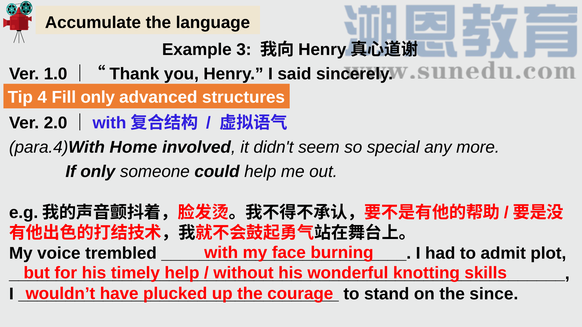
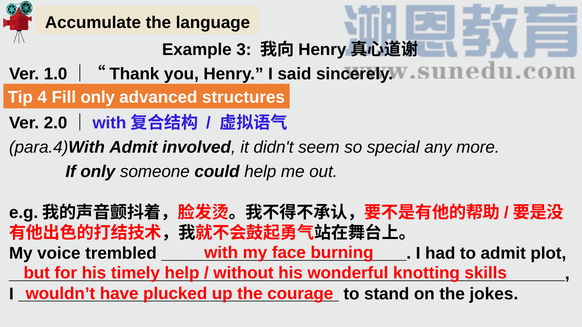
para.4)With Home: Home -> Admit
since: since -> jokes
